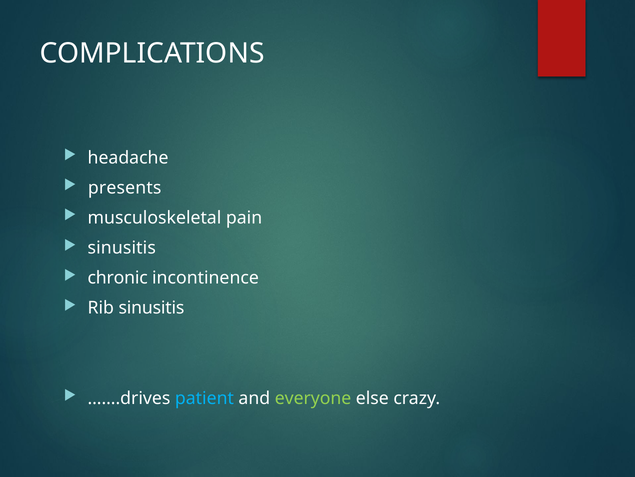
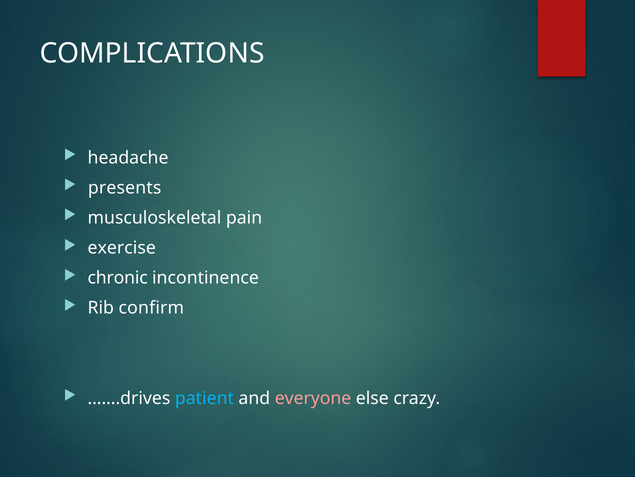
sinusitis at (122, 248): sinusitis -> exercise
Rib sinusitis: sinusitis -> confirm
everyone colour: light green -> pink
